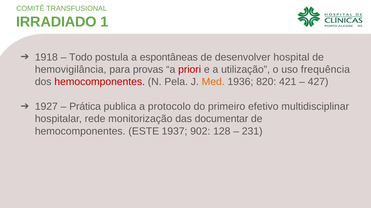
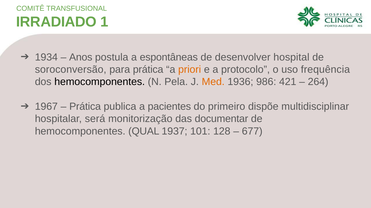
1918: 1918 -> 1934
Todo: Todo -> Anos
hemovigilância: hemovigilância -> soroconversão
para provas: provas -> prática
priori colour: red -> orange
utilização: utilização -> protocolo
hemocomponentes at (100, 82) colour: red -> black
820: 820 -> 986
427: 427 -> 264
1927: 1927 -> 1967
protocolo: protocolo -> pacientes
efetivo: efetivo -> dispõe
rede: rede -> será
ESTE: ESTE -> QUAL
902: 902 -> 101
231: 231 -> 677
